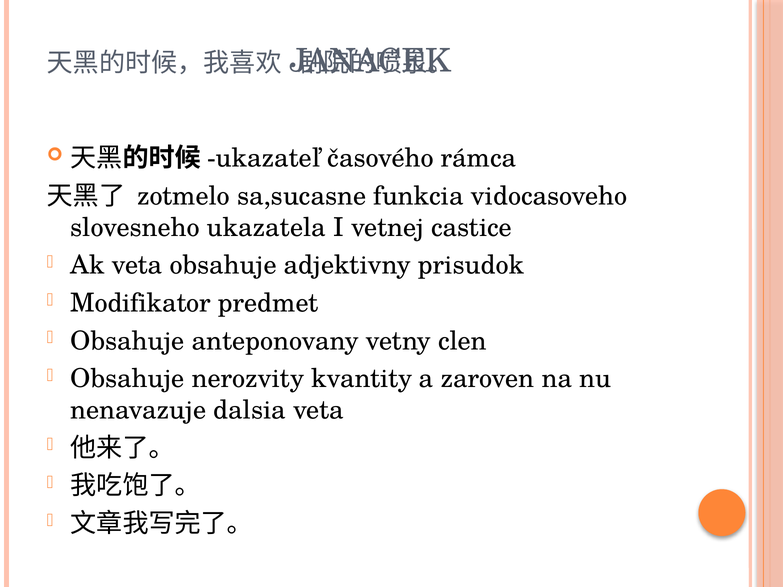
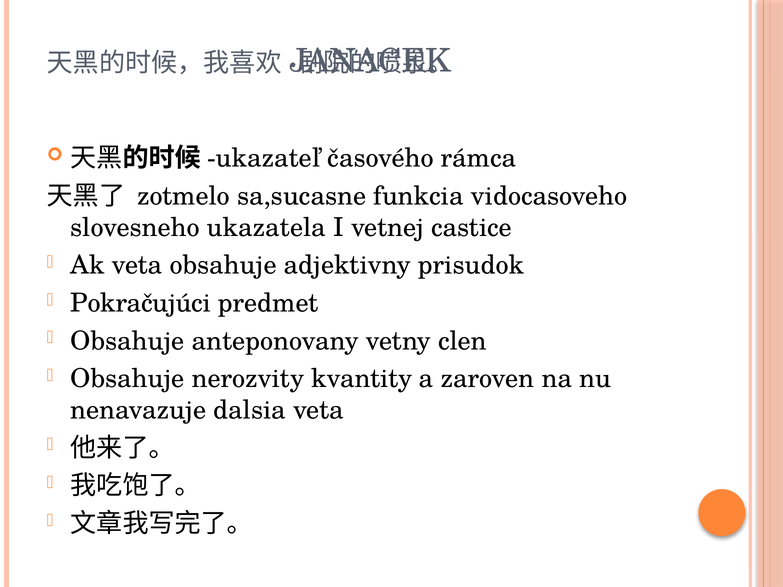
Modifikator: Modifikator -> Pokračujúci
